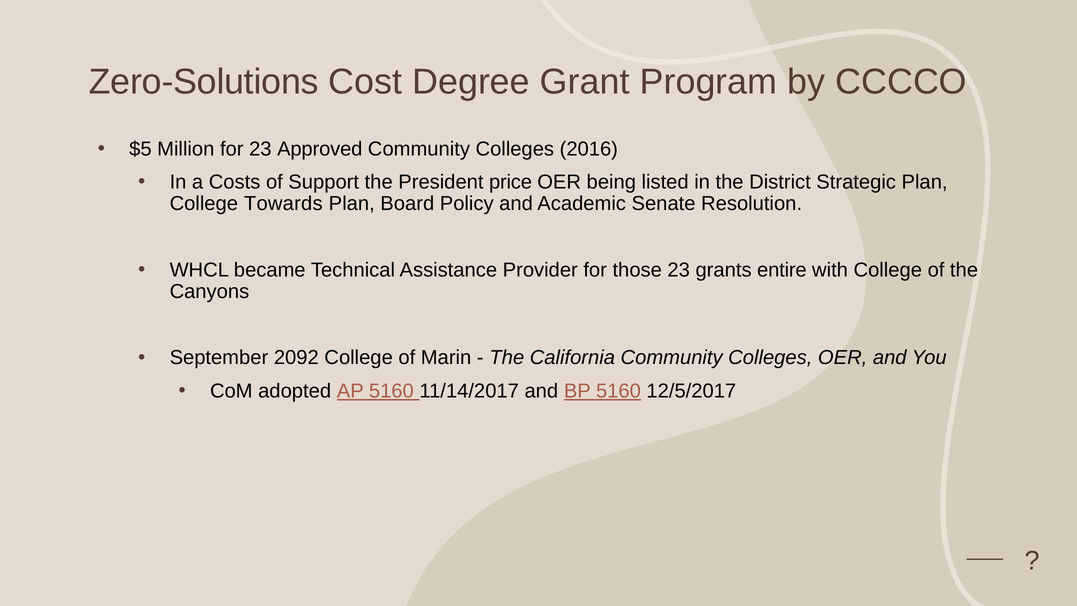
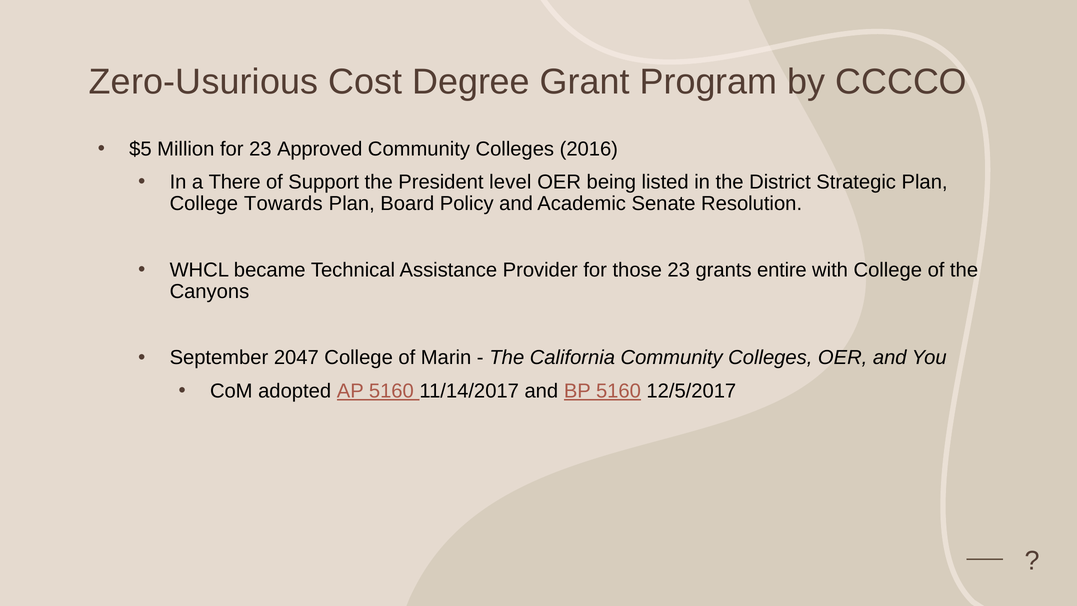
Zero-Solutions: Zero-Solutions -> Zero-Usurious
Costs: Costs -> There
price: price -> level
2092: 2092 -> 2047
